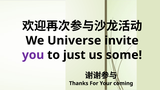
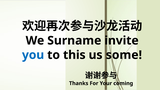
Universe: Universe -> Surname
you colour: purple -> blue
just: just -> this
